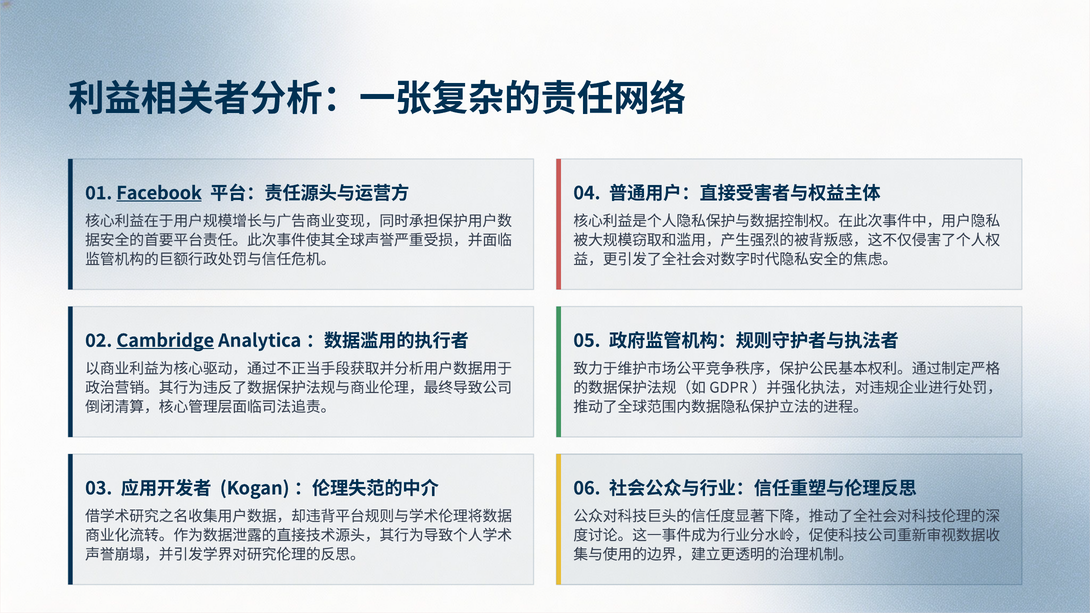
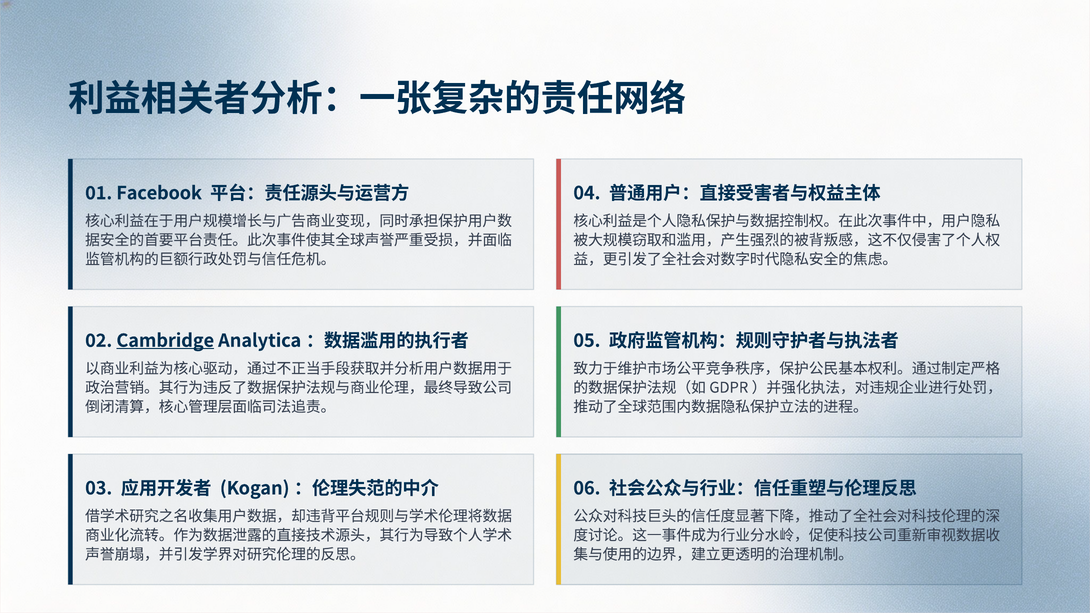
Facebook underline: present -> none
